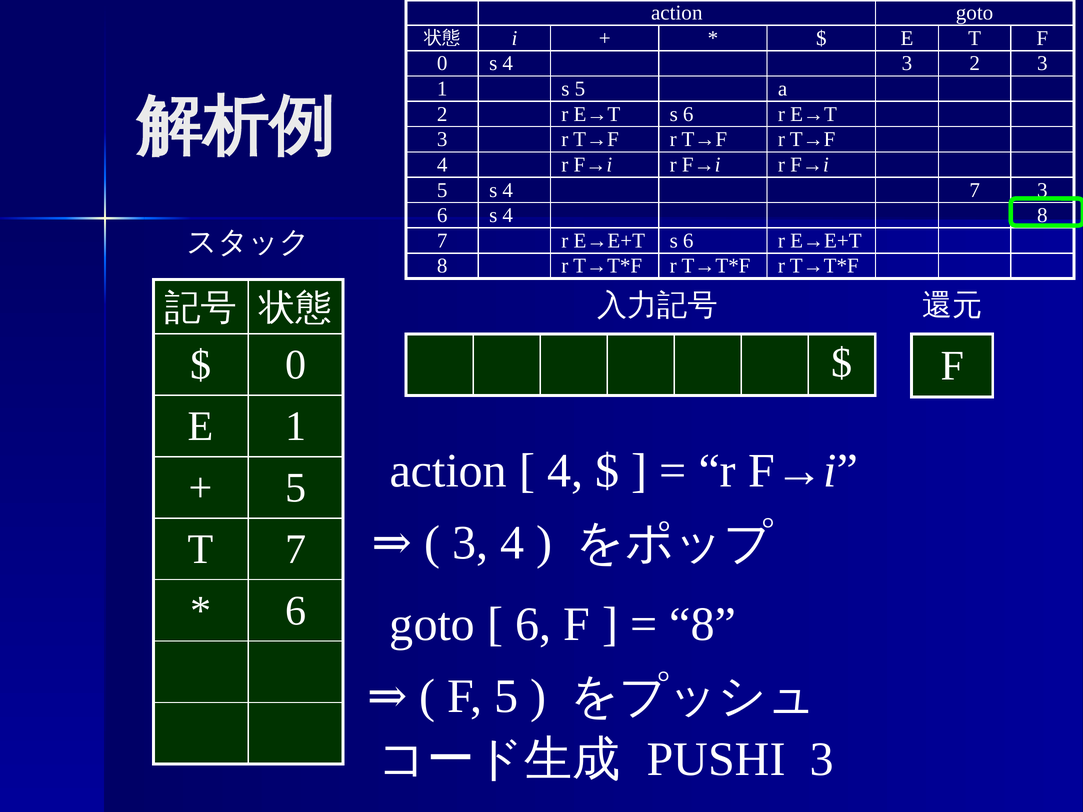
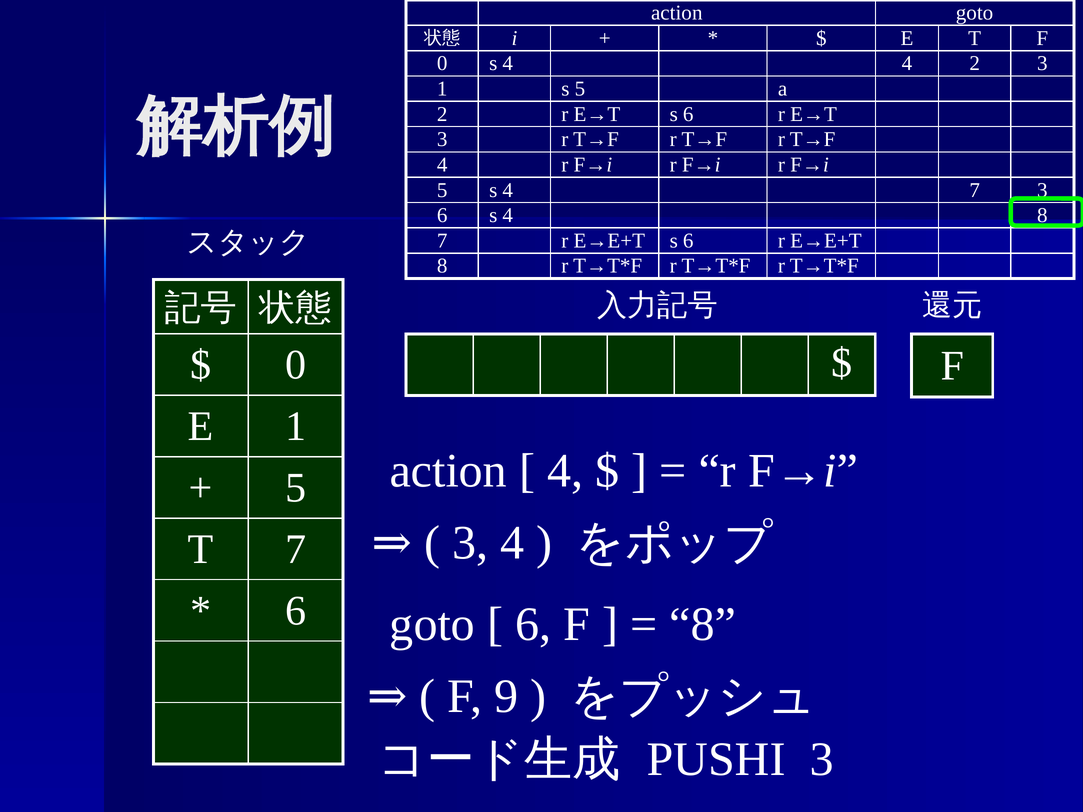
4 3: 3 -> 4
F 5: 5 -> 9
